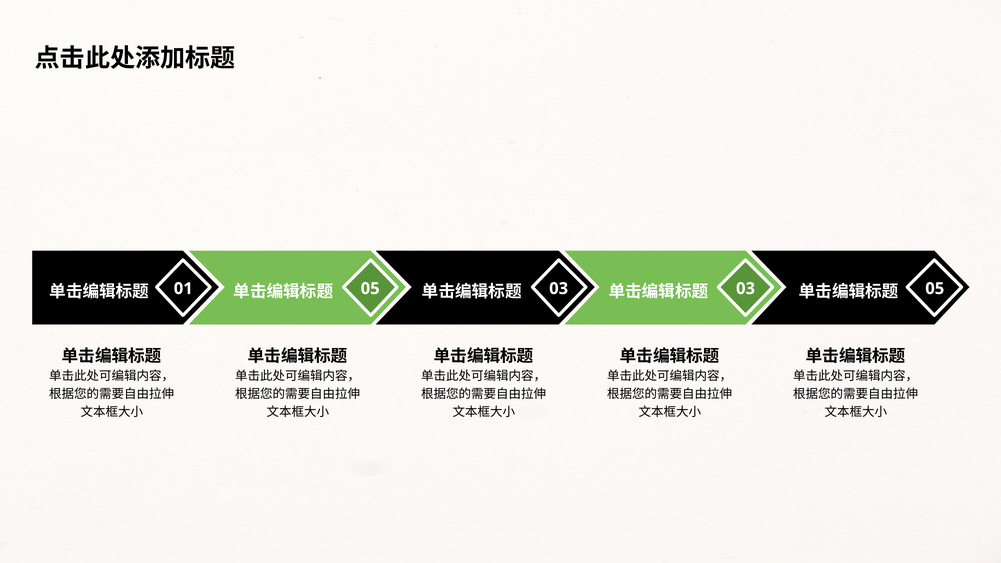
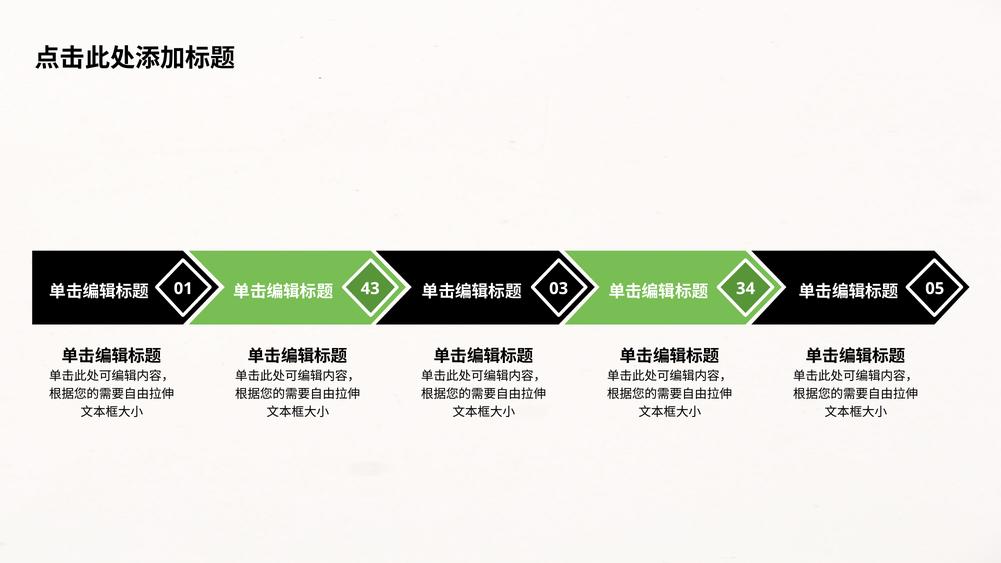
01 05: 05 -> 43
03 03: 03 -> 34
